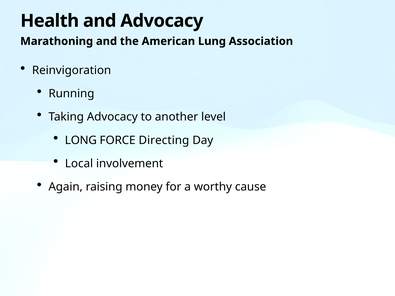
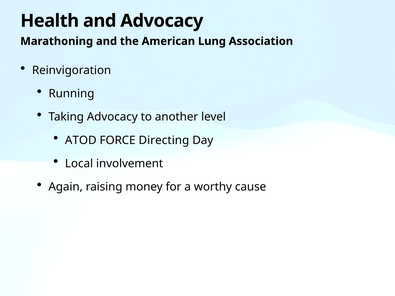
LONG: LONG -> ATOD
